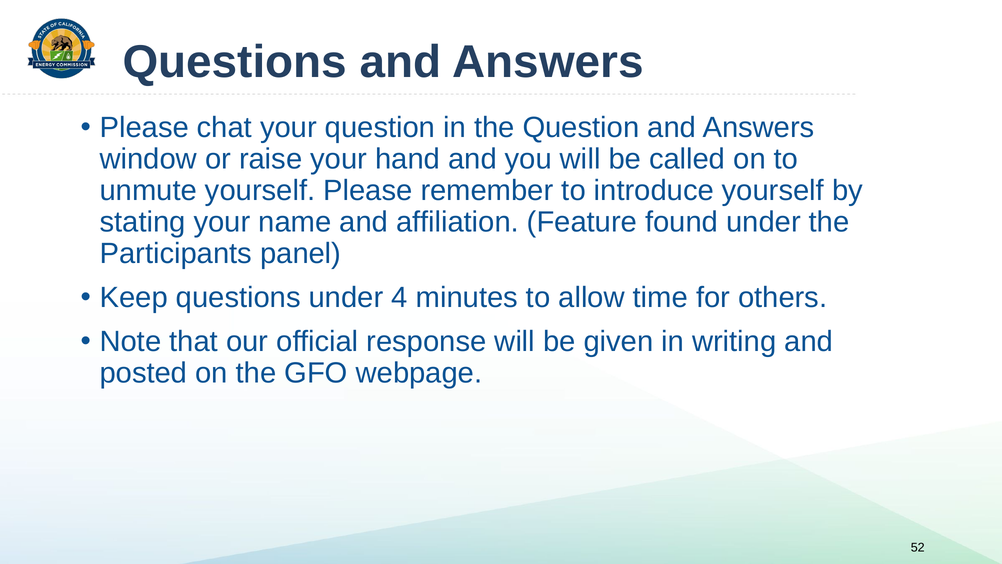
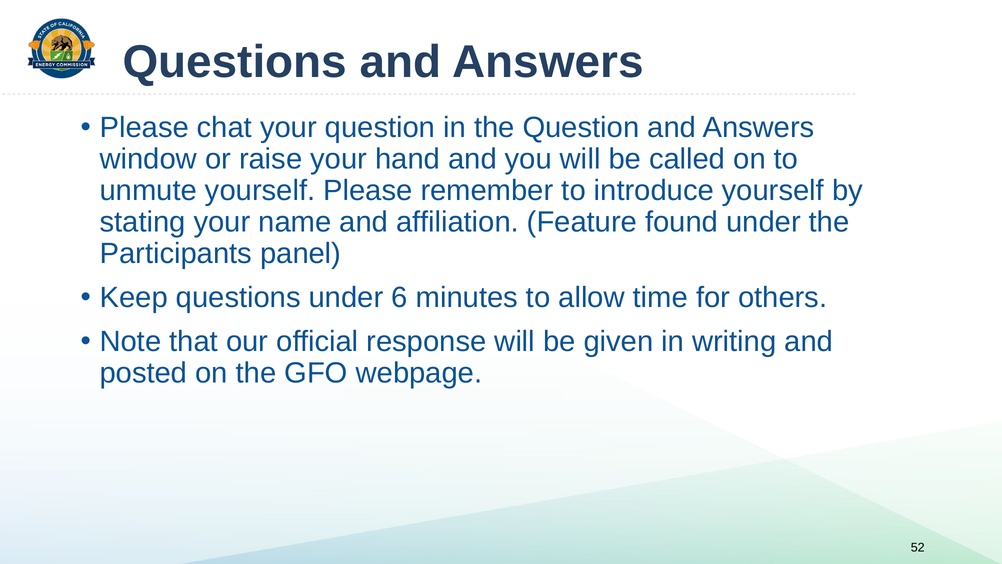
4: 4 -> 6
